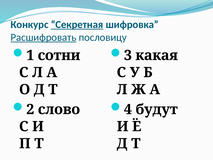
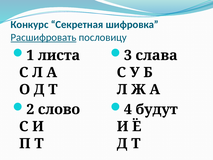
Секретная underline: present -> none
сотни: сотни -> листа
какая: какая -> слава
